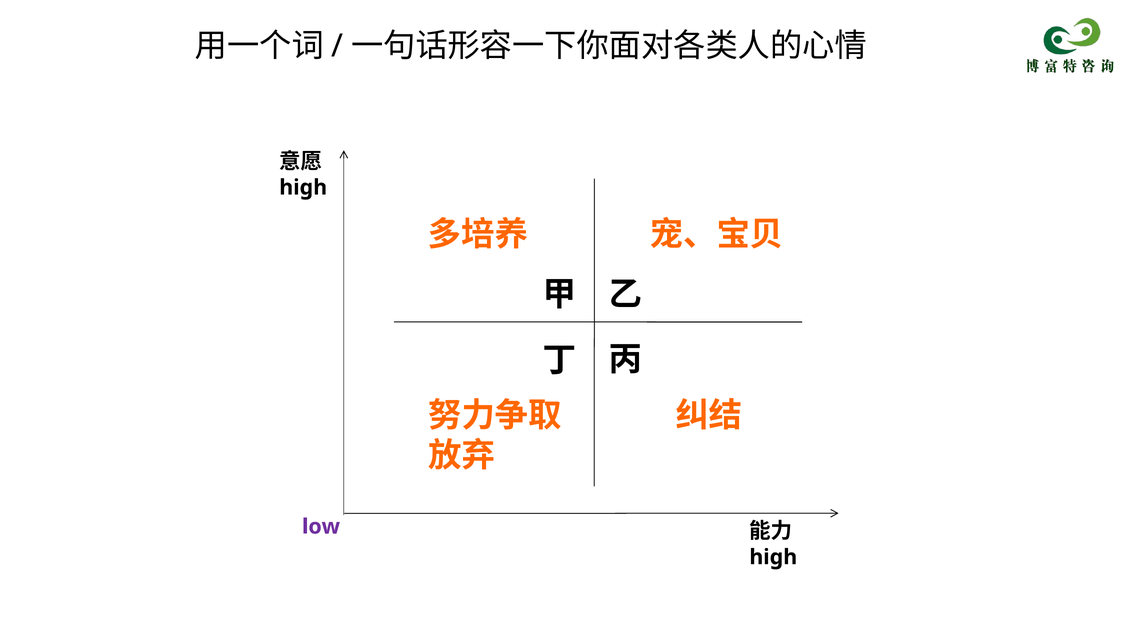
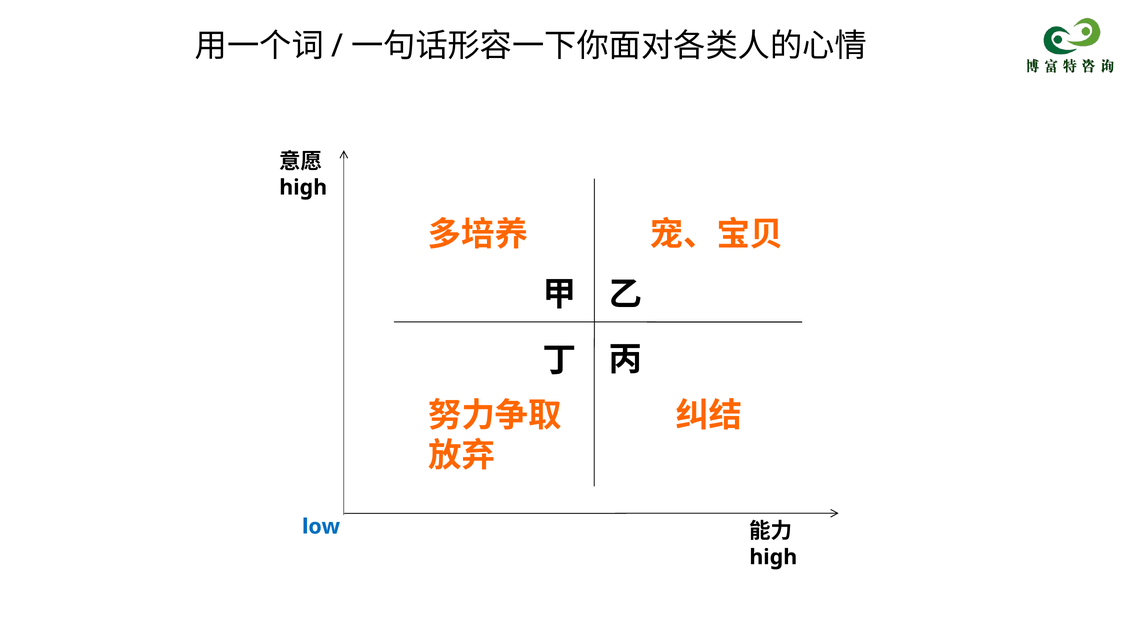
low colour: purple -> blue
